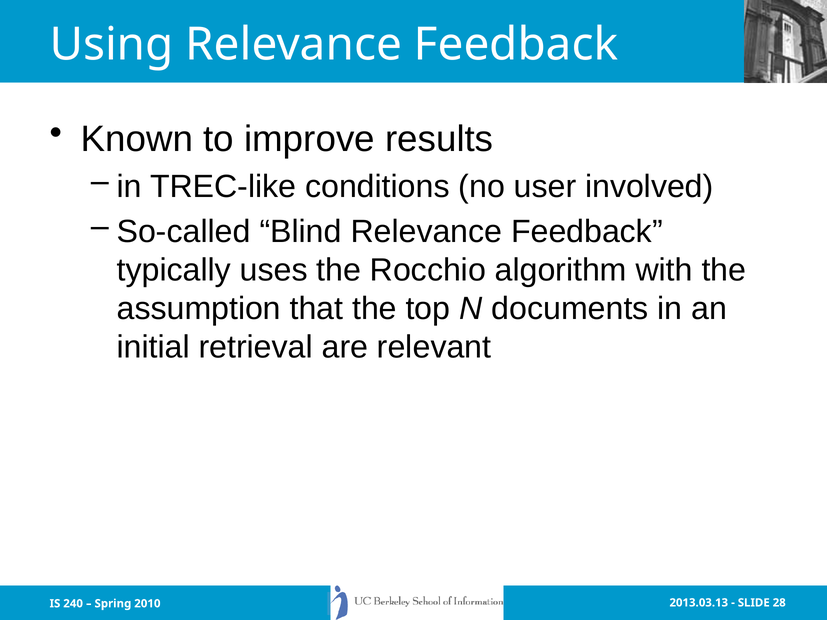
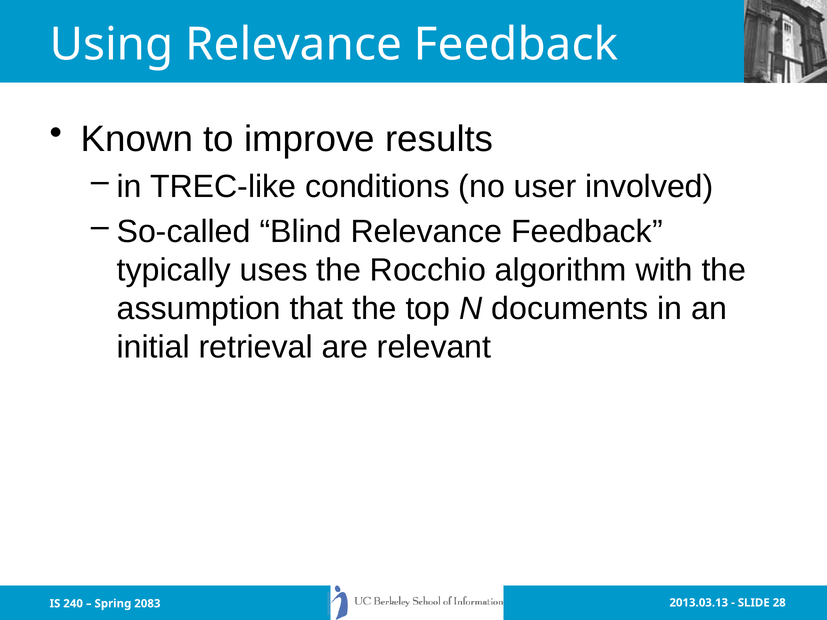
2010: 2010 -> 2083
